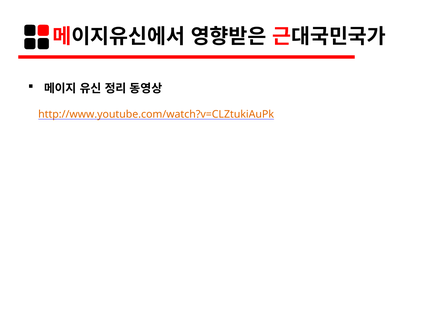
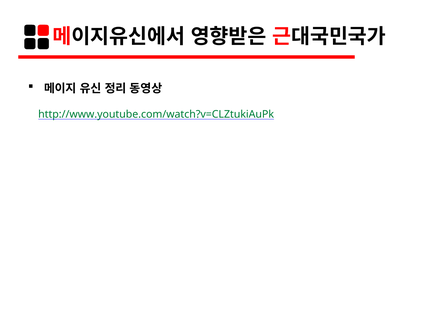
http://www.youtube.com/watch?v=CLZtukiAuPk colour: orange -> green
